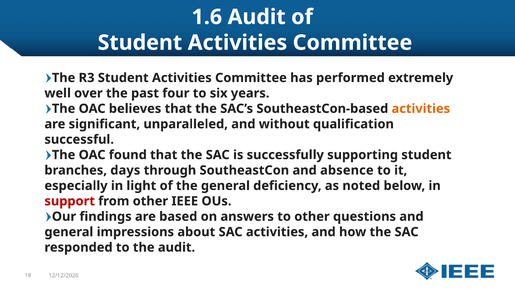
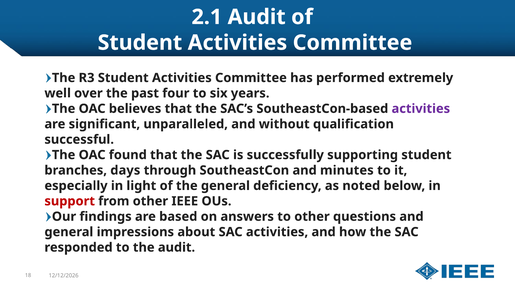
1.6: 1.6 -> 2.1
activities at (421, 109) colour: orange -> purple
absence: absence -> minutes
